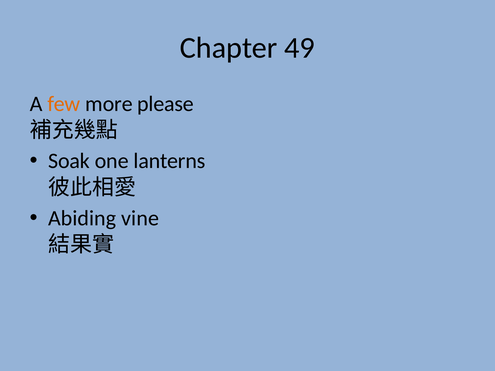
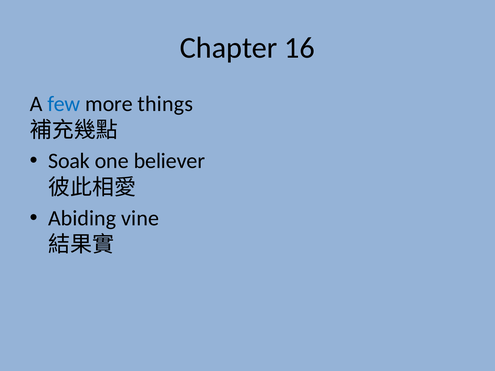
49: 49 -> 16
few colour: orange -> blue
please: please -> things
lanterns: lanterns -> believer
